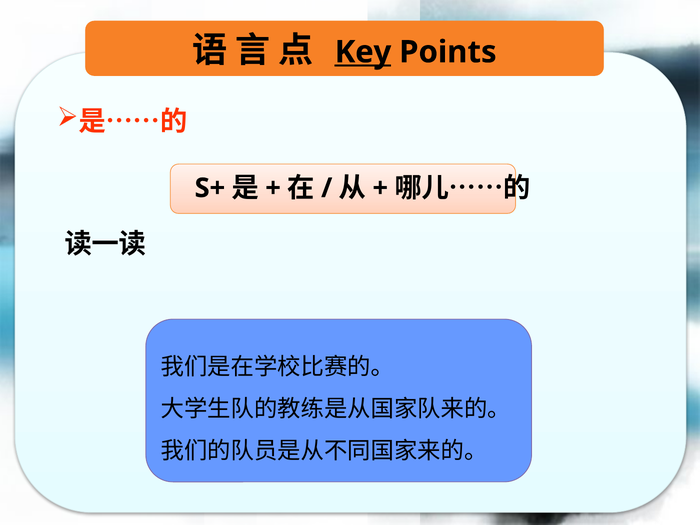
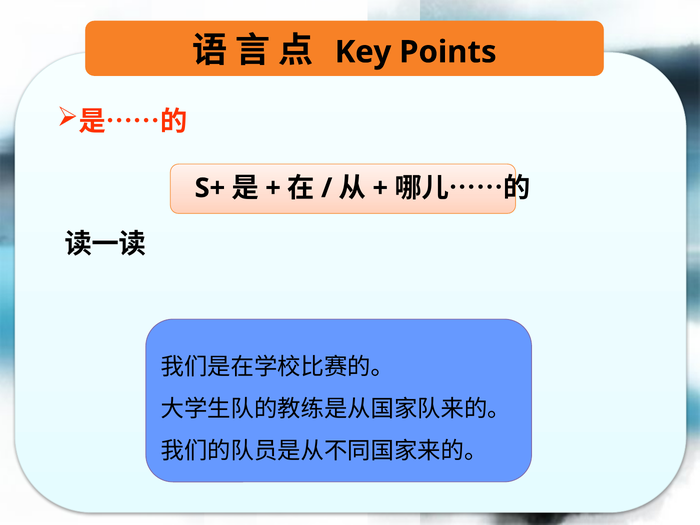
Key underline: present -> none
